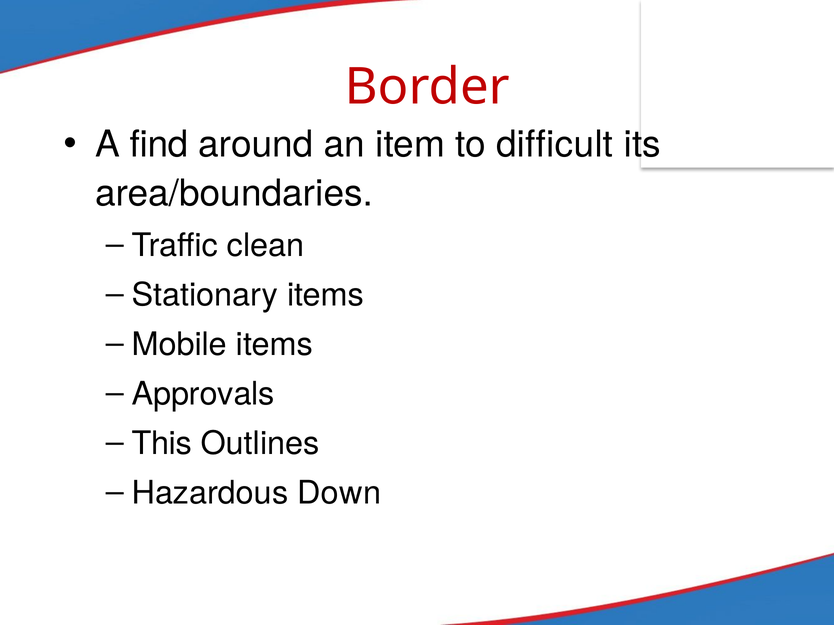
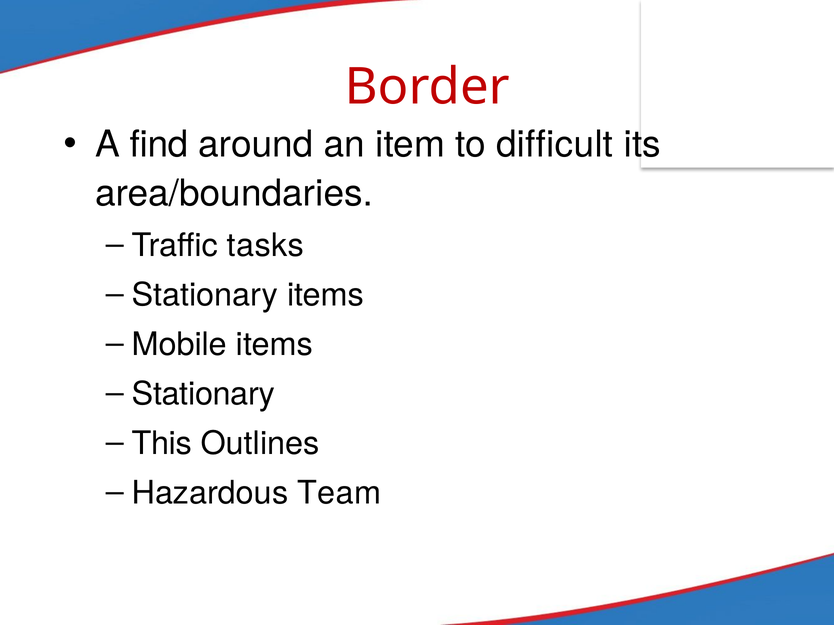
clean: clean -> tasks
Approvals at (203, 394): Approvals -> Stationary
Down: Down -> Team
